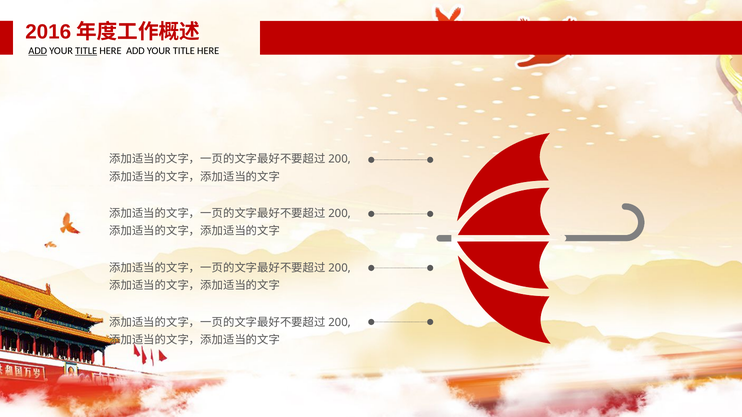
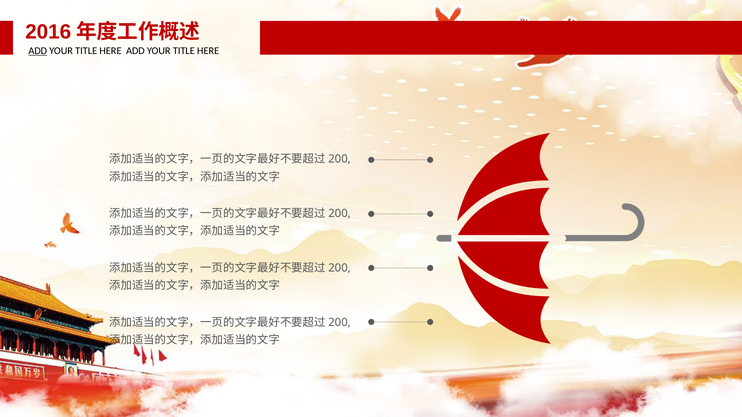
TITLE at (86, 51) underline: present -> none
